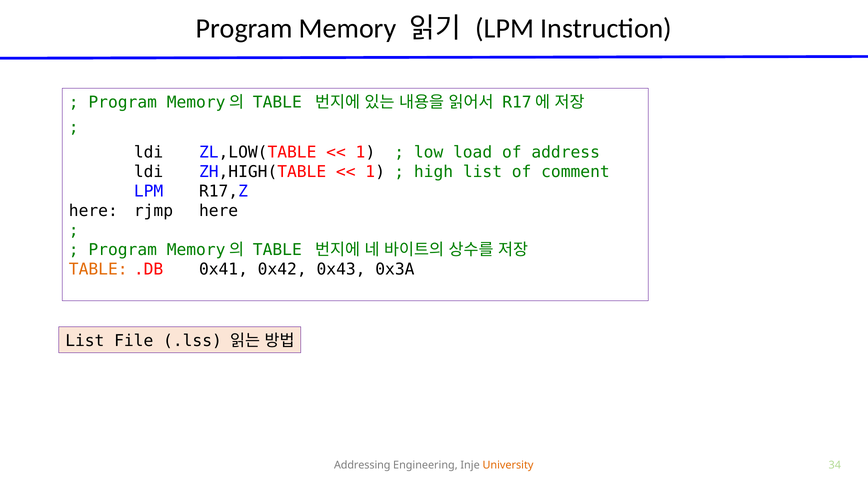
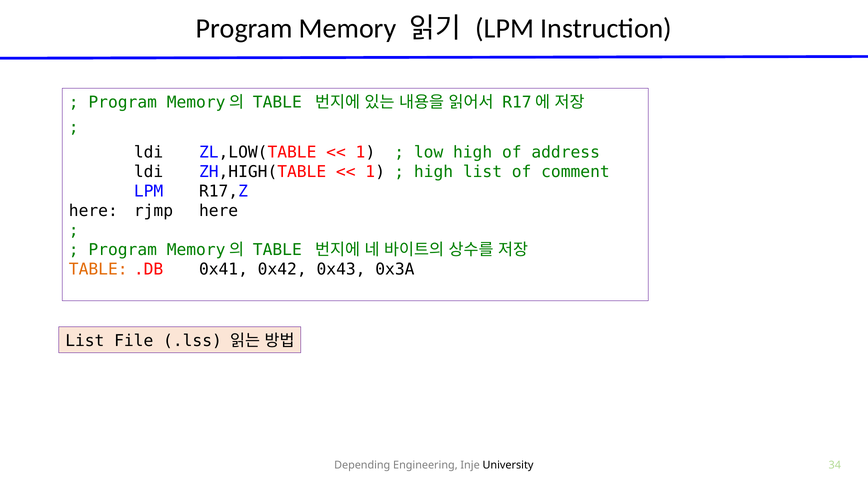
low load: load -> high
Addressing: Addressing -> Depending
University colour: orange -> black
